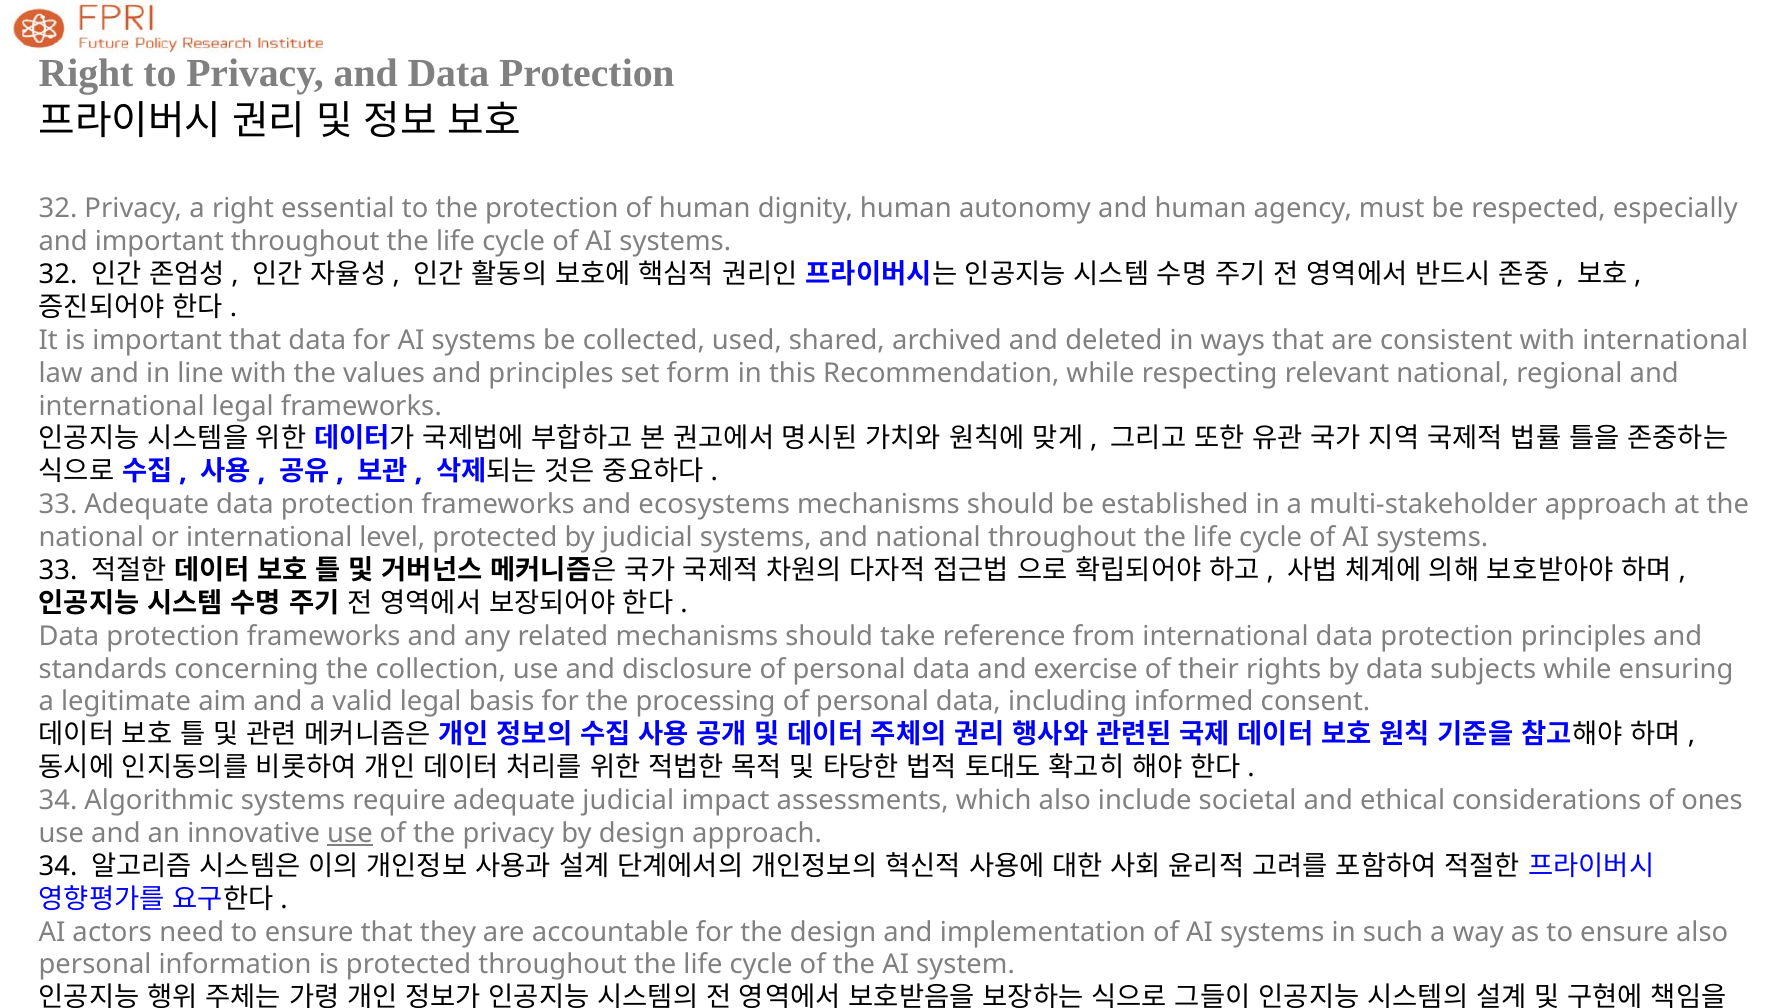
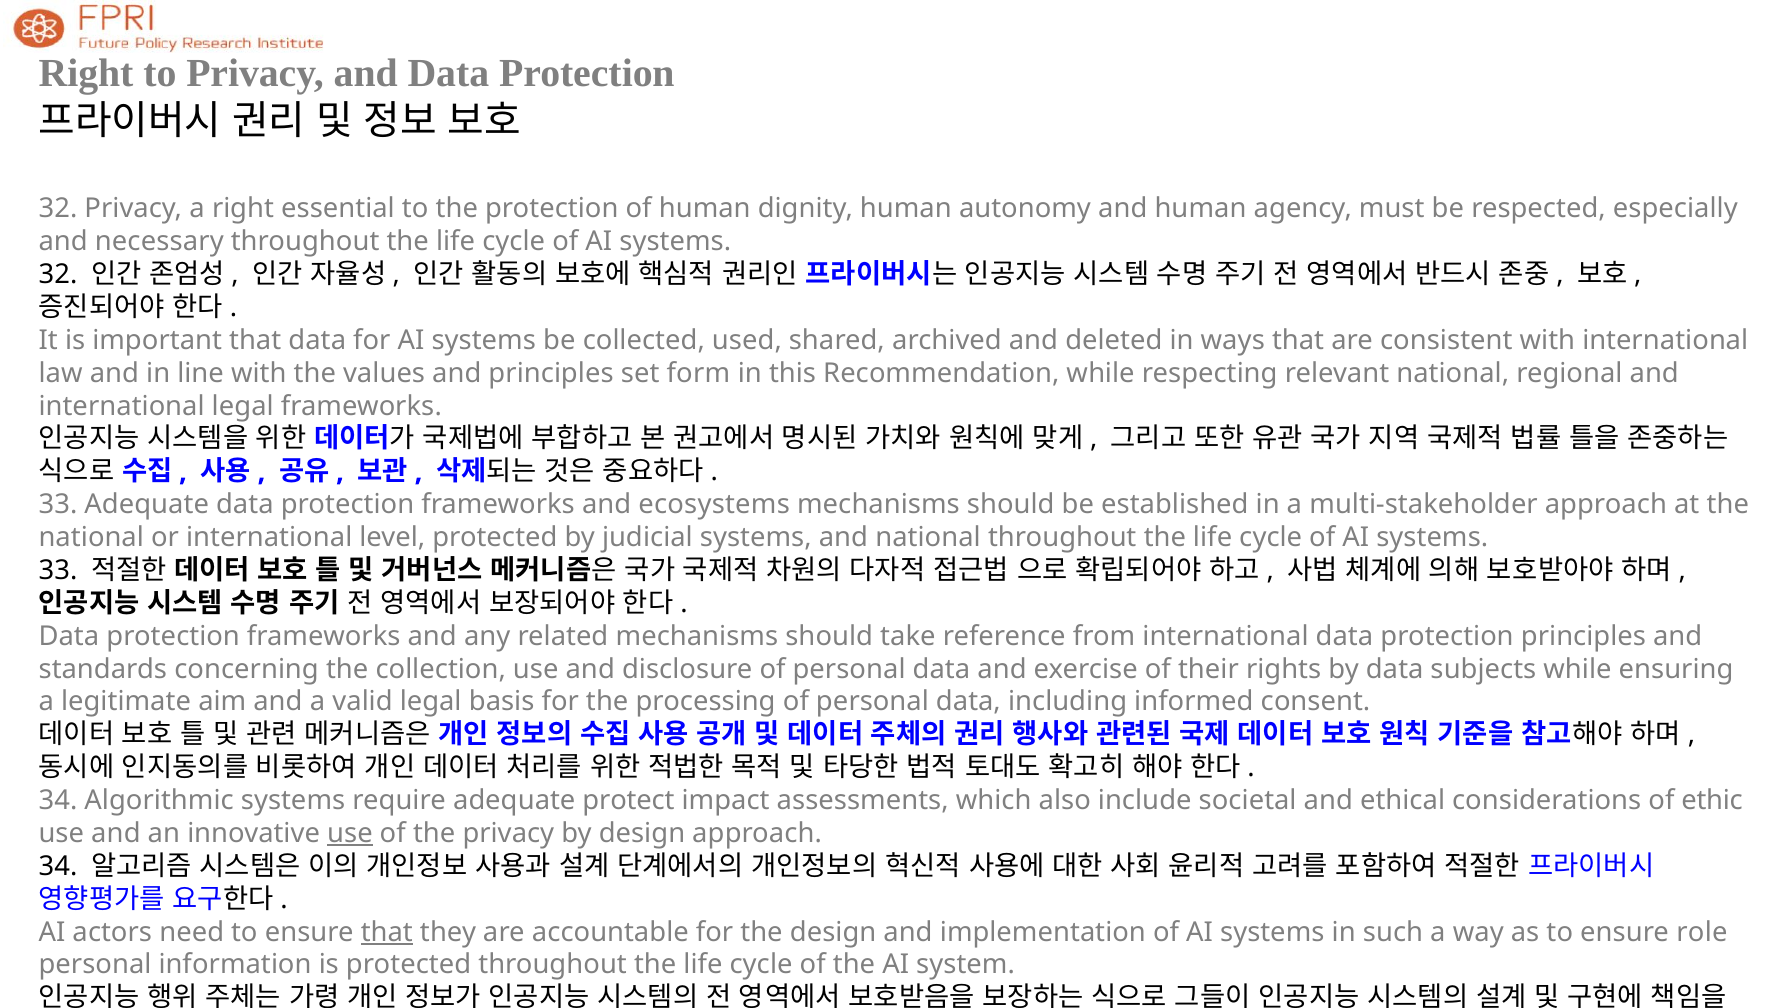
and important: important -> necessary
adequate judicial: judicial -> protect
ones: ones -> ethic
that at (387, 932) underline: none -> present
ensure also: also -> role
